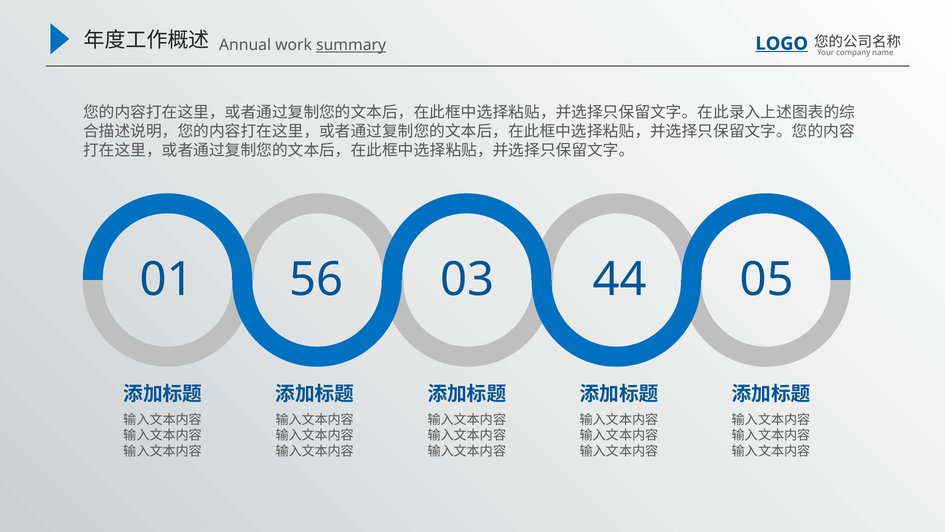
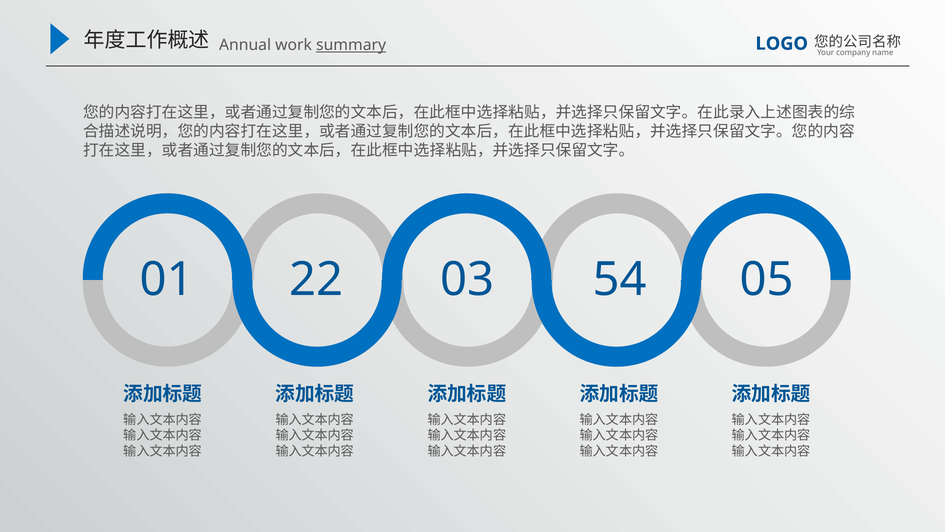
LOGO underline: present -> none
56: 56 -> 22
44: 44 -> 54
